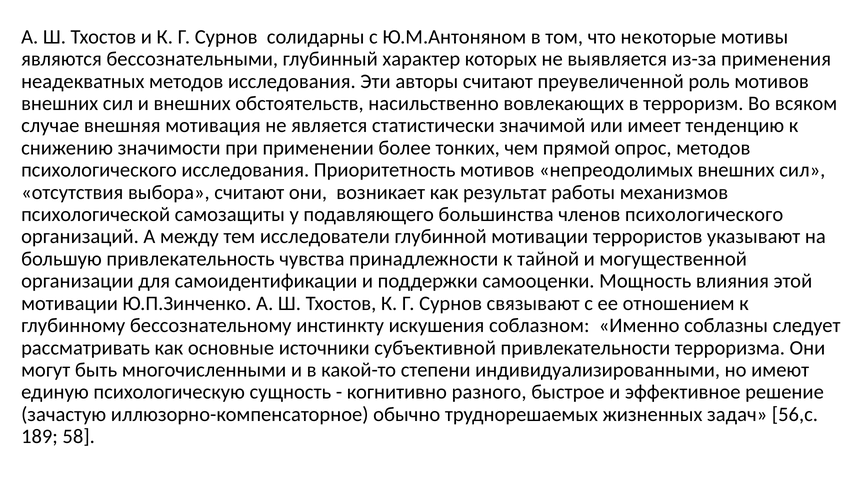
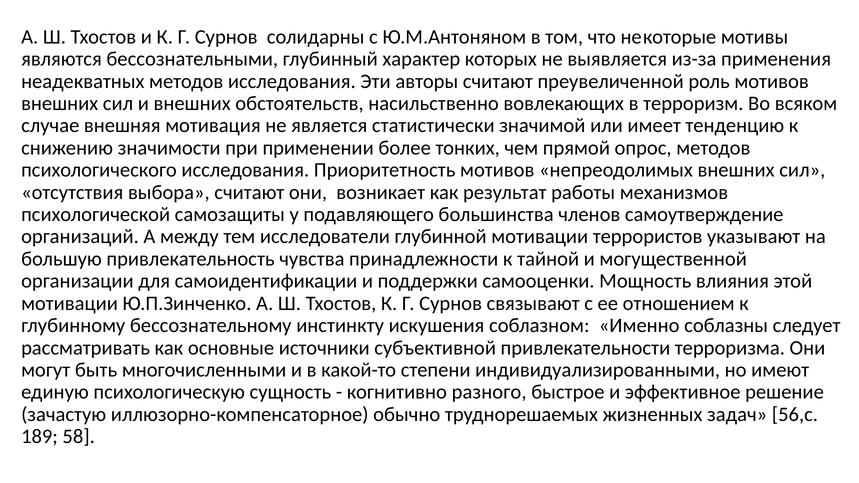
членов психологического: психологического -> самоутверждение
